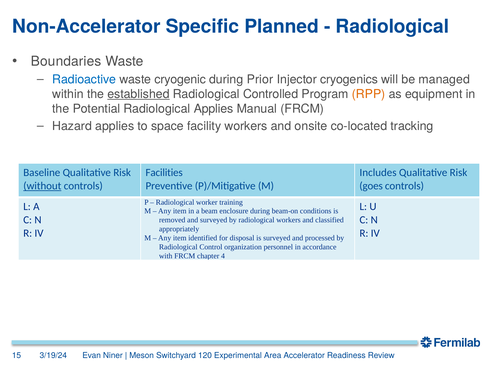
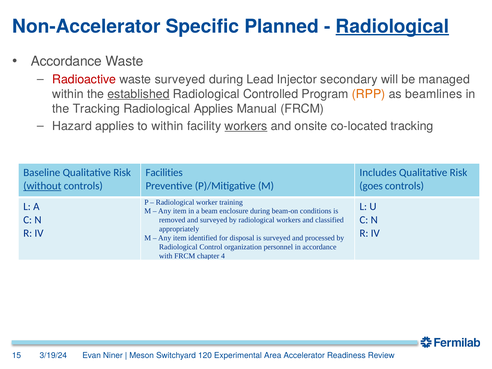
Radiological at (392, 26) underline: none -> present
Boundaries at (66, 61): Boundaries -> Accordance
Radioactive colour: blue -> red
waste cryogenic: cryogenic -> surveyed
Prior: Prior -> Lead
cryogenics: cryogenics -> secondary
equipment: equipment -> beamlines
the Potential: Potential -> Tracking
to space: space -> within
workers at (246, 126) underline: none -> present
